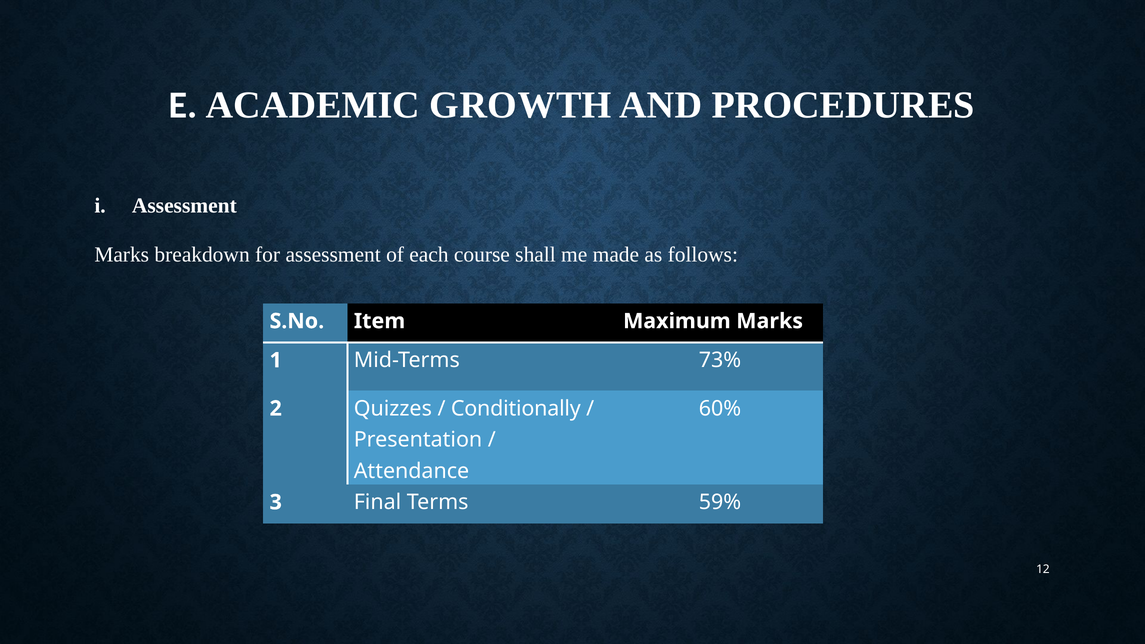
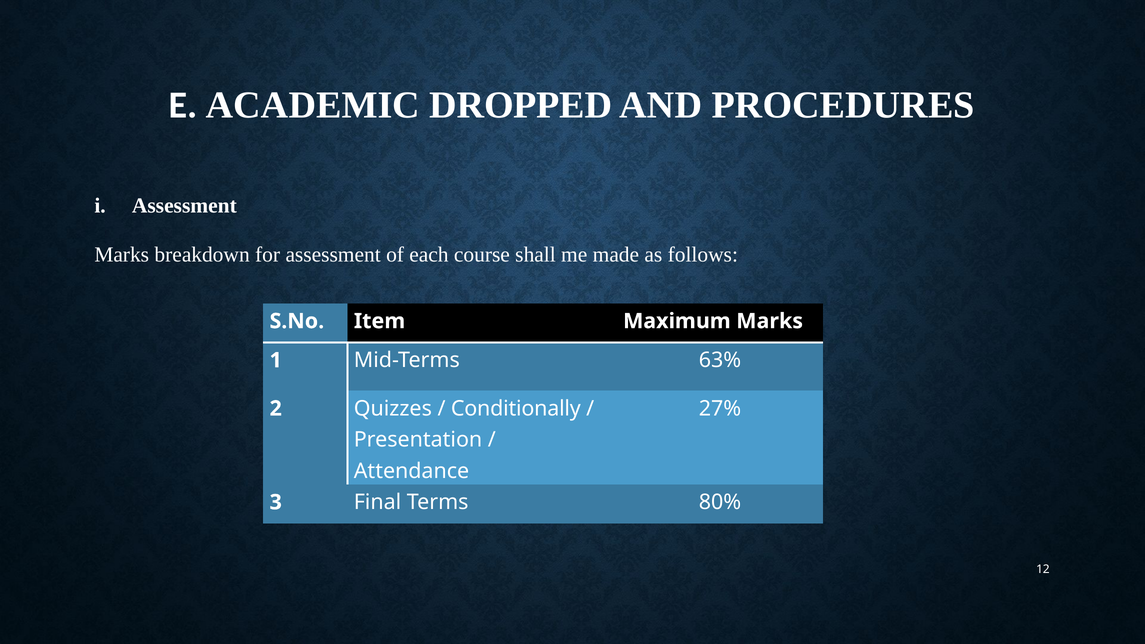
GROWTH: GROWTH -> DROPPED
73%: 73% -> 63%
60%: 60% -> 27%
59%: 59% -> 80%
